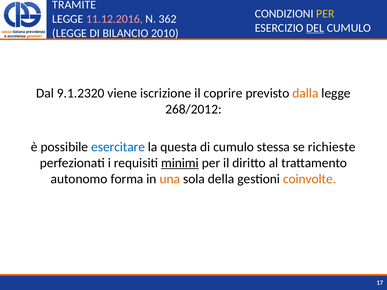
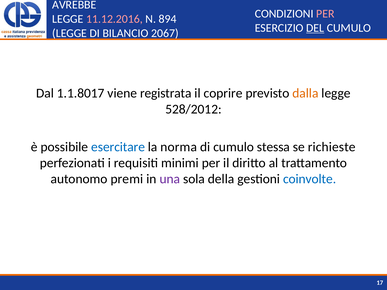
TRAMITE: TRAMITE -> AVREBBE
PER at (325, 14) colour: yellow -> pink
362: 362 -> 894
2010: 2010 -> 2067
9.1.2320: 9.1.2320 -> 1.1.8017
iscrizione: iscrizione -> registrata
268/2012: 268/2012 -> 528/2012
questa: questa -> norma
minimi underline: present -> none
forma: forma -> premi
una colour: orange -> purple
coinvolte colour: orange -> blue
